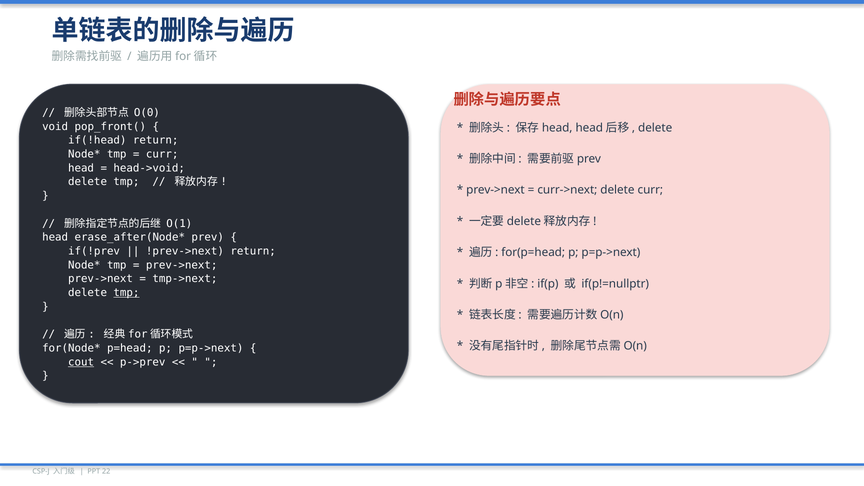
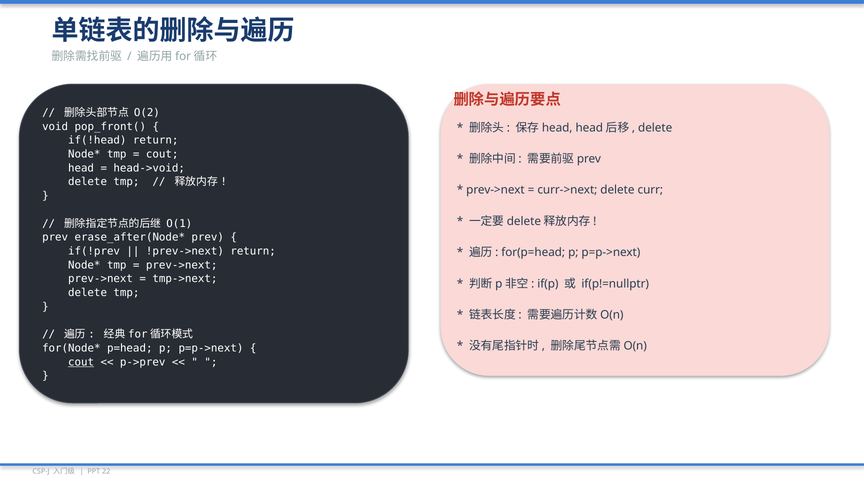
O(0: O(0 -> O(2
curr at (162, 154): curr -> cout
head at (55, 237): head -> prev
tmp at (126, 293) underline: present -> none
